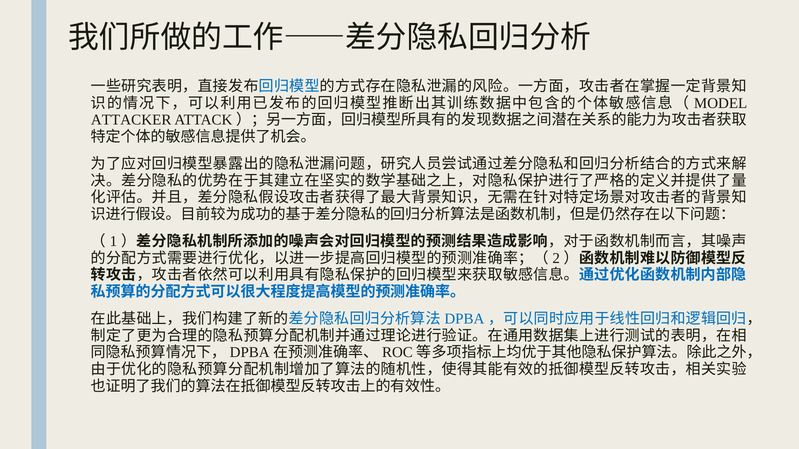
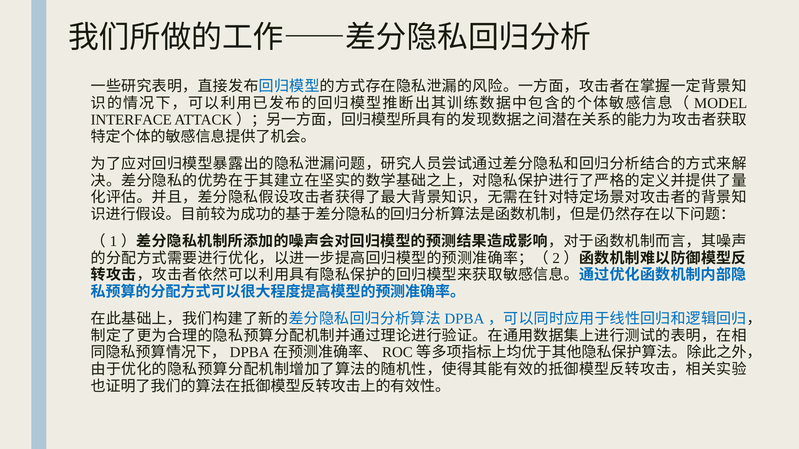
ATTACKER: ATTACKER -> INTERFACE
